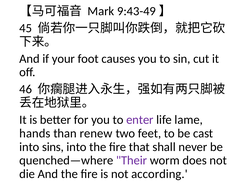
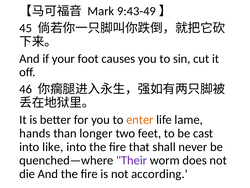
enter colour: purple -> orange
renew: renew -> longer
sins: sins -> like
